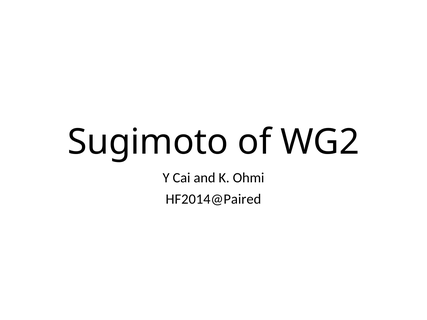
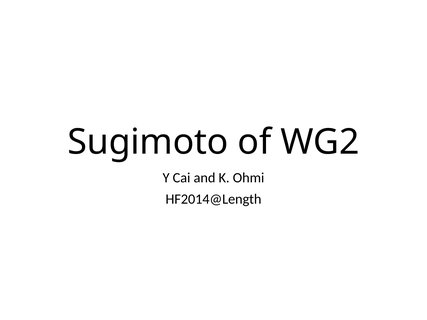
HF2014@Paired: HF2014@Paired -> HF2014@Length
